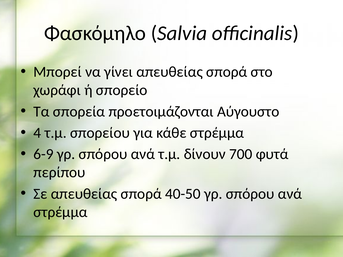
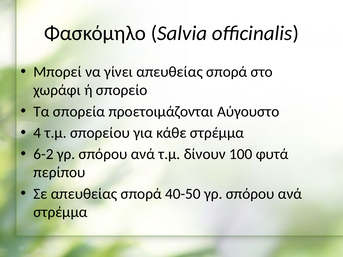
6-9: 6-9 -> 6-2
700: 700 -> 100
